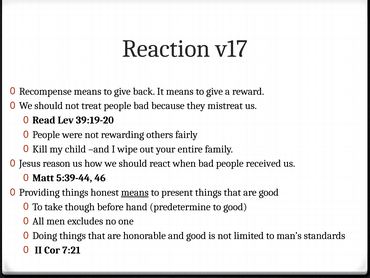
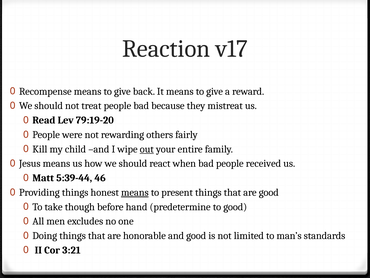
39:19-20: 39:19-20 -> 79:19-20
out underline: none -> present
Jesus reason: reason -> means
7:21: 7:21 -> 3:21
